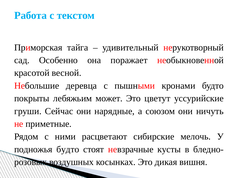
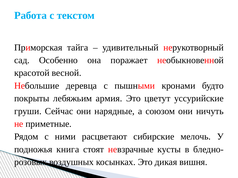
может: может -> армия
подножья будто: будто -> книга
